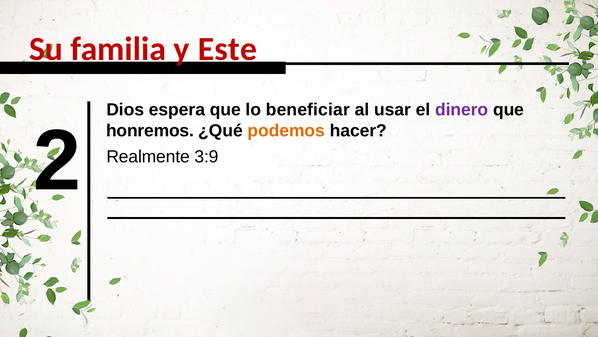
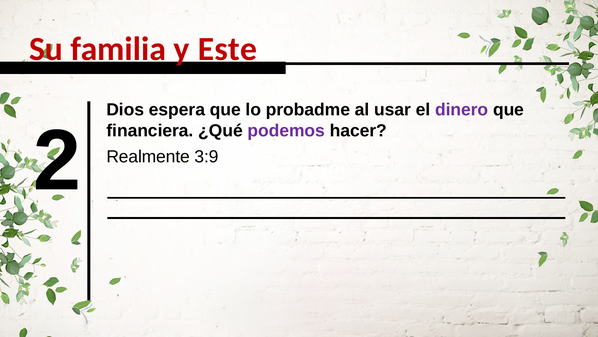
beneficiar: beneficiar -> probadme
honremos: honremos -> financiera
podemos colour: orange -> purple
